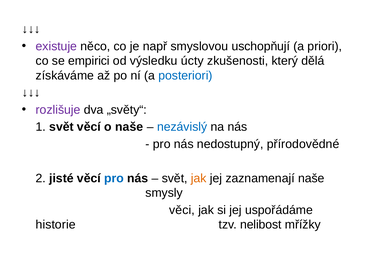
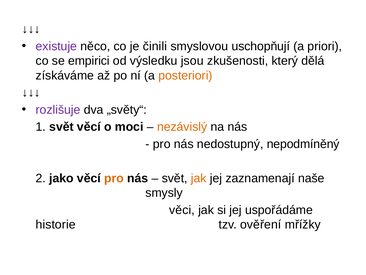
např: např -> činili
úcty: úcty -> jsou
posteriori colour: blue -> orange
o naše: naše -> moci
nezávislý colour: blue -> orange
přírodovědné: přírodovědné -> nepodmíněný
jisté: jisté -> jako
pro at (114, 178) colour: blue -> orange
nelibost: nelibost -> ověření
